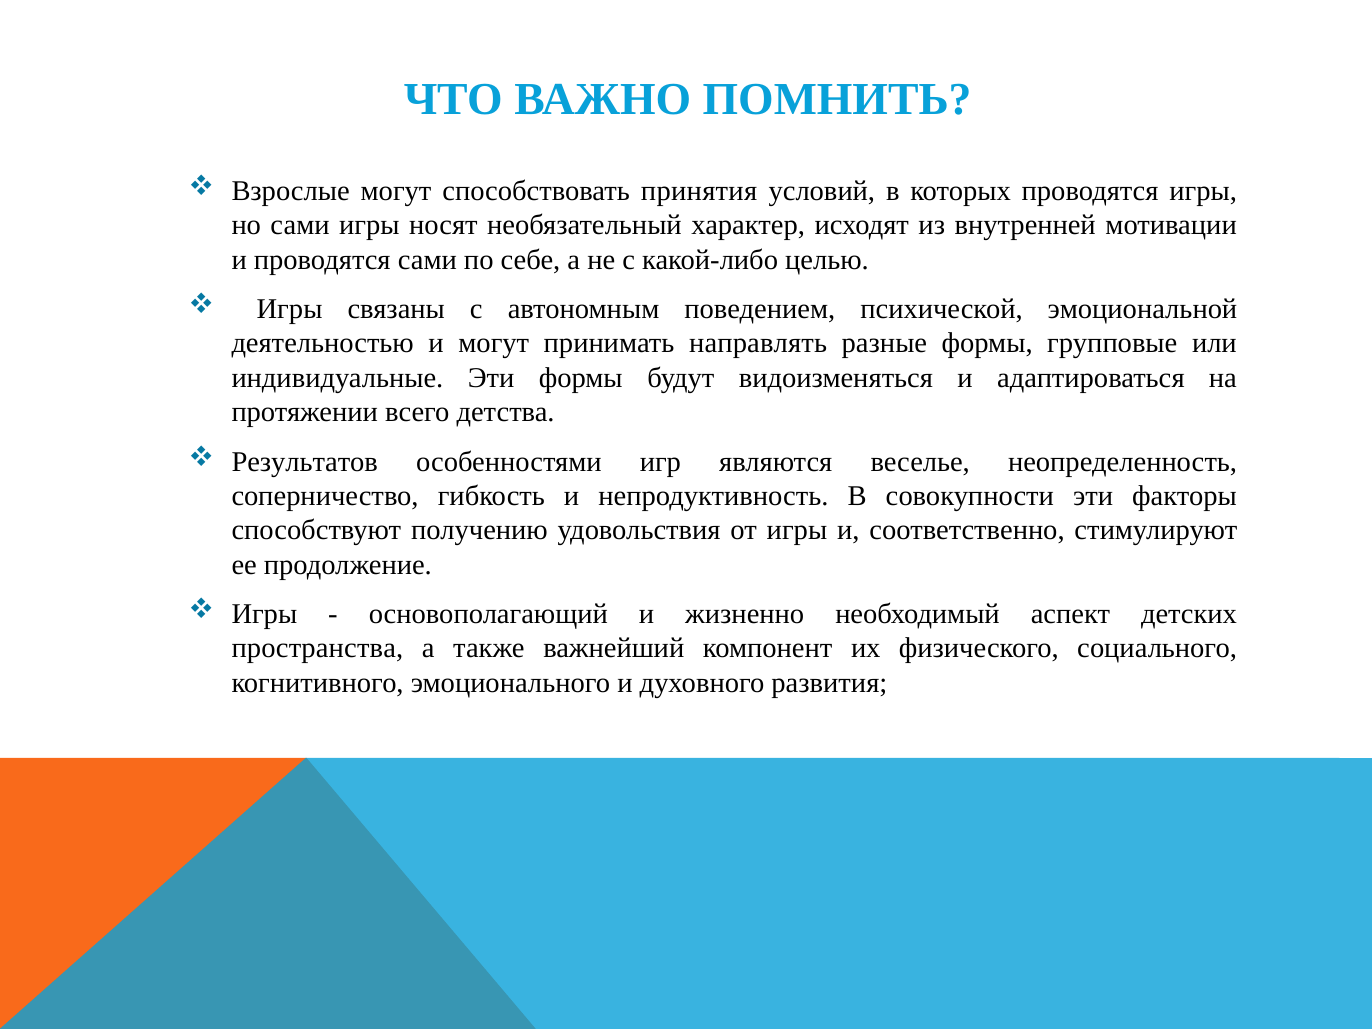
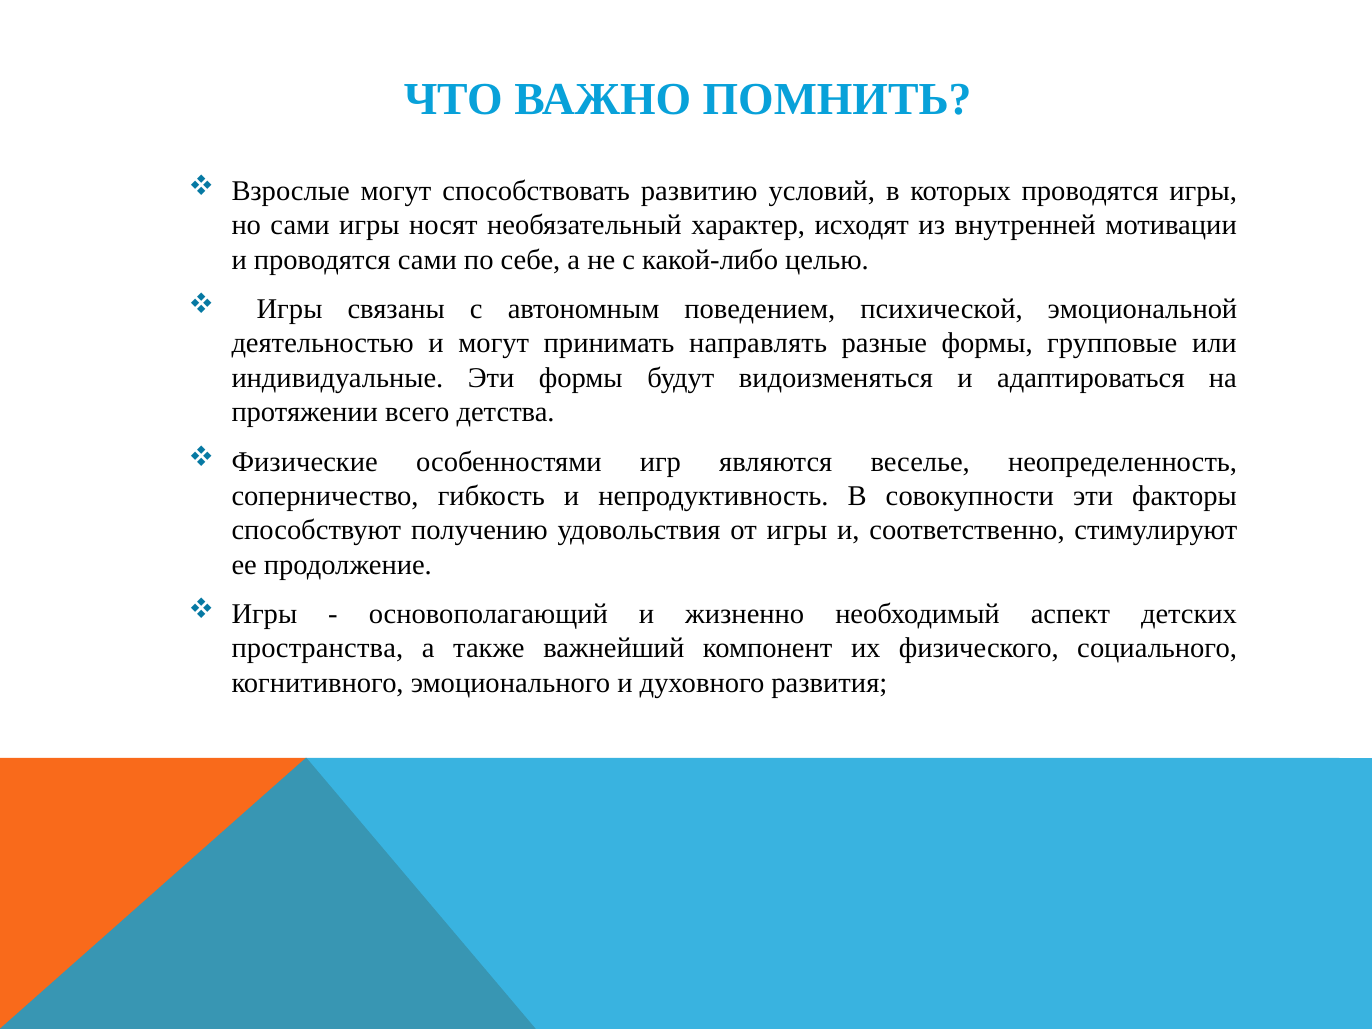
принятия: принятия -> развитию
Результатов: Результатов -> Физические
